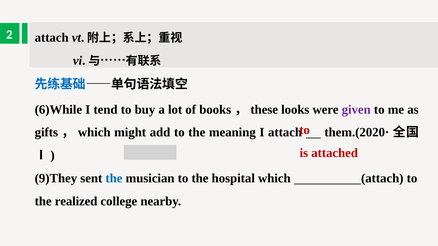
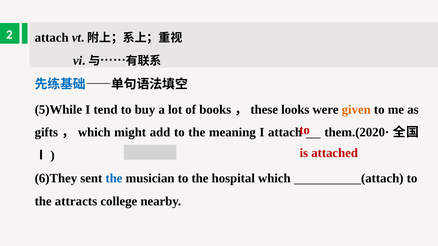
6)While: 6)While -> 5)While
given colour: purple -> orange
9)They: 9)They -> 6)They
realized: realized -> attracts
